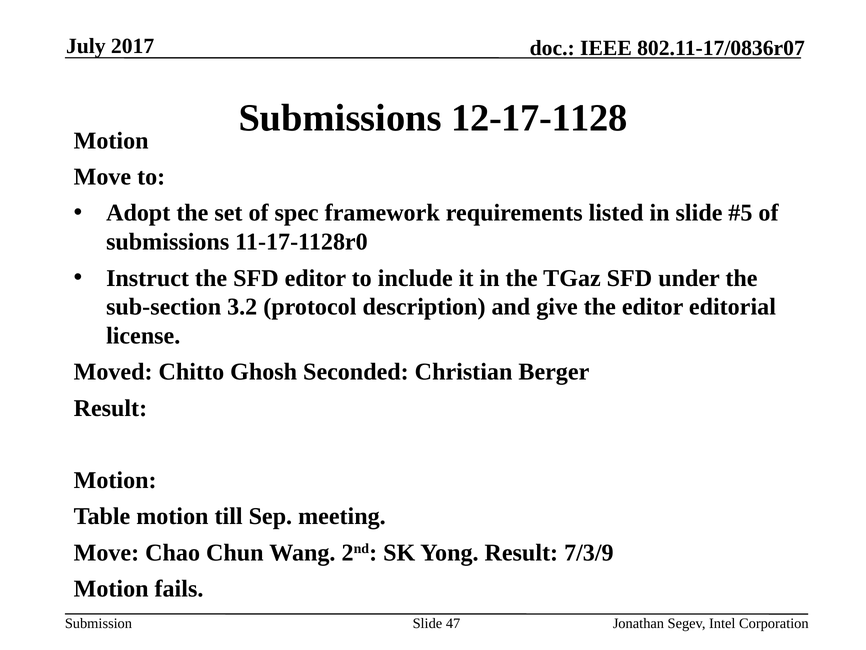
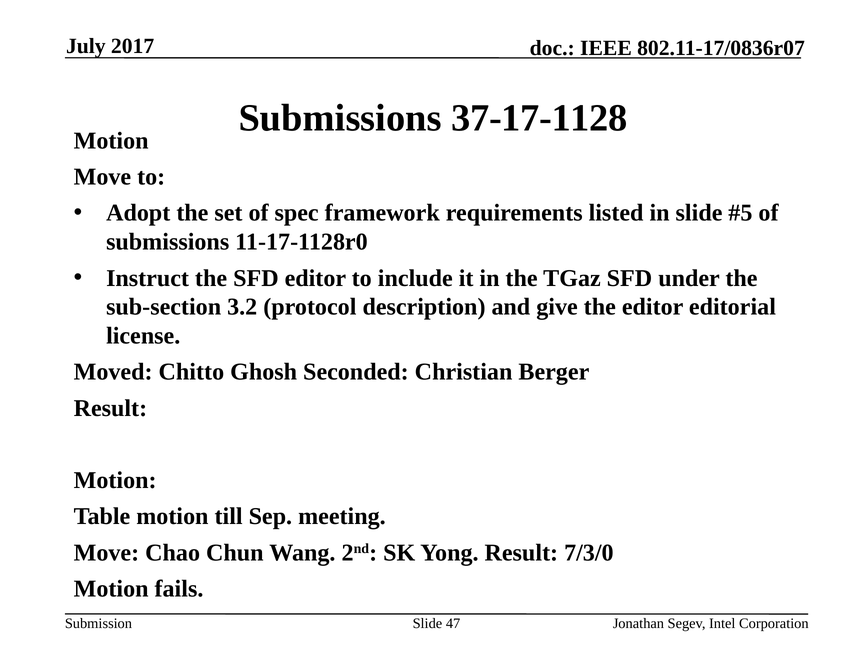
12-17-1128: 12-17-1128 -> 37-17-1128
7/3/9: 7/3/9 -> 7/3/0
